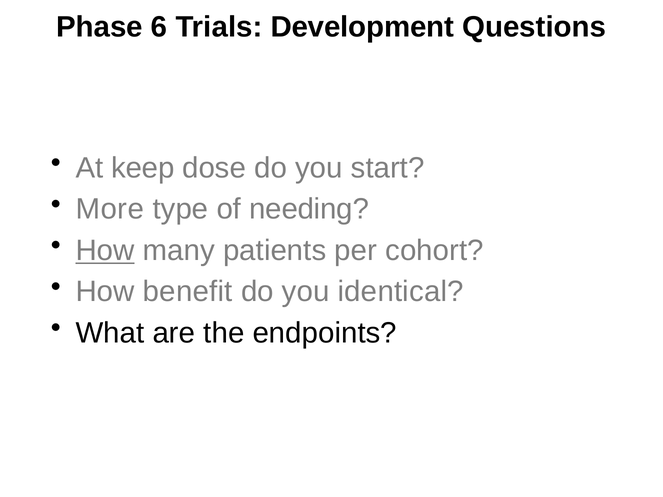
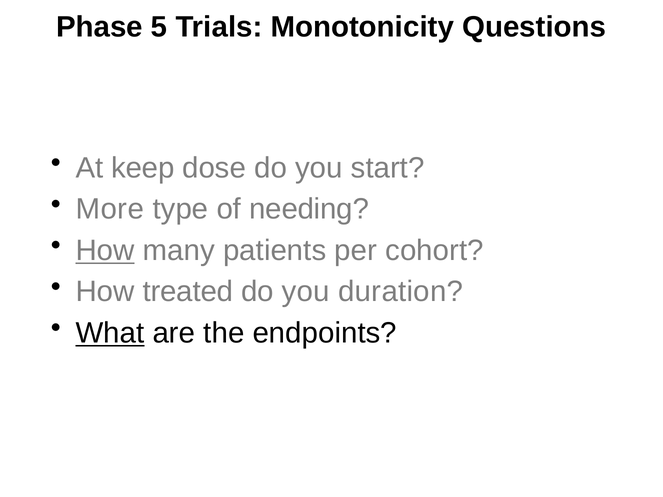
6: 6 -> 5
Development: Development -> Monotonicity
benefit: benefit -> treated
identical: identical -> duration
What underline: none -> present
